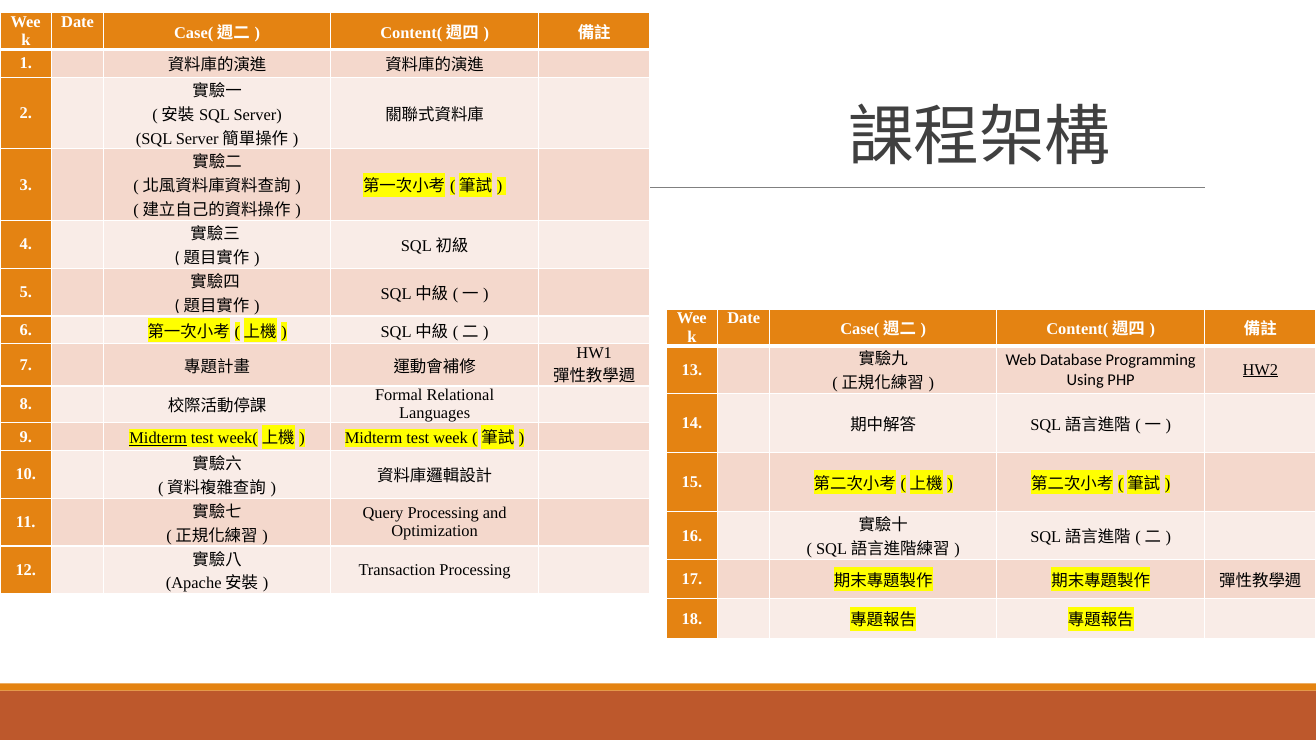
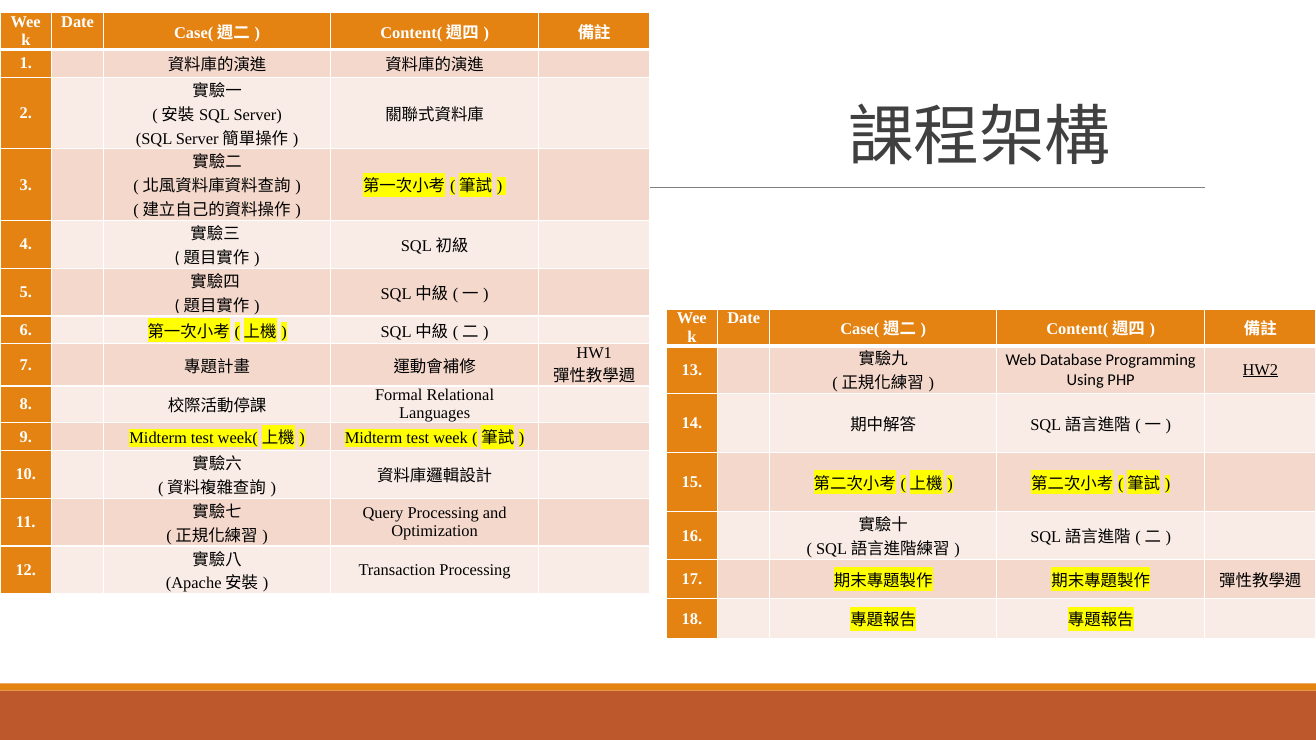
Midterm at (158, 438) underline: present -> none
